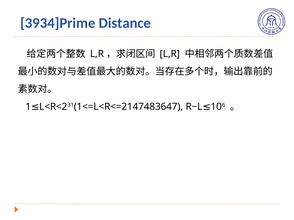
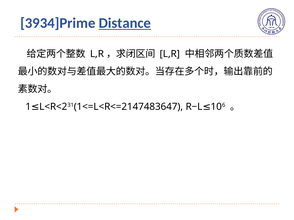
Distance underline: none -> present
